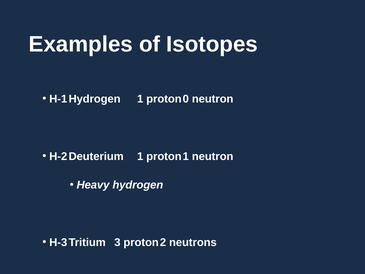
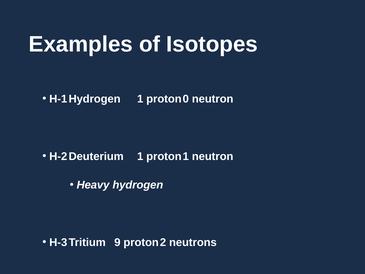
3: 3 -> 9
